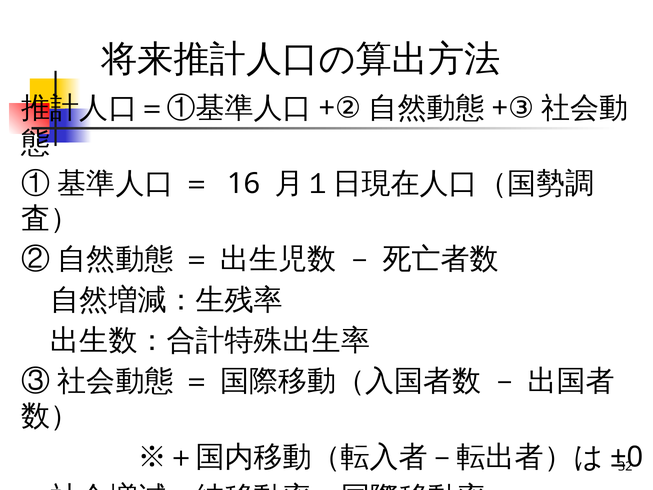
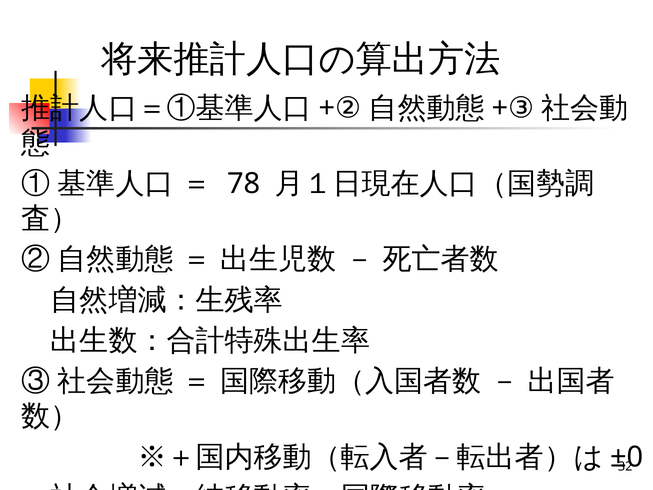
16: 16 -> 78
